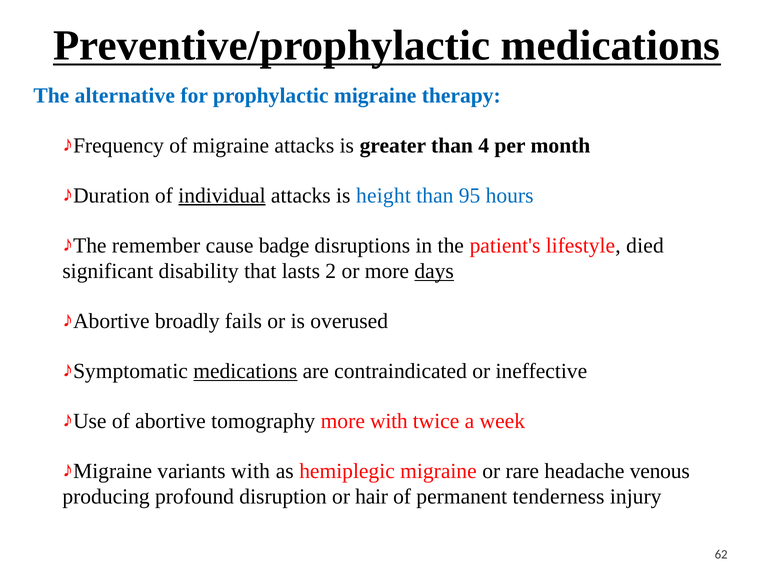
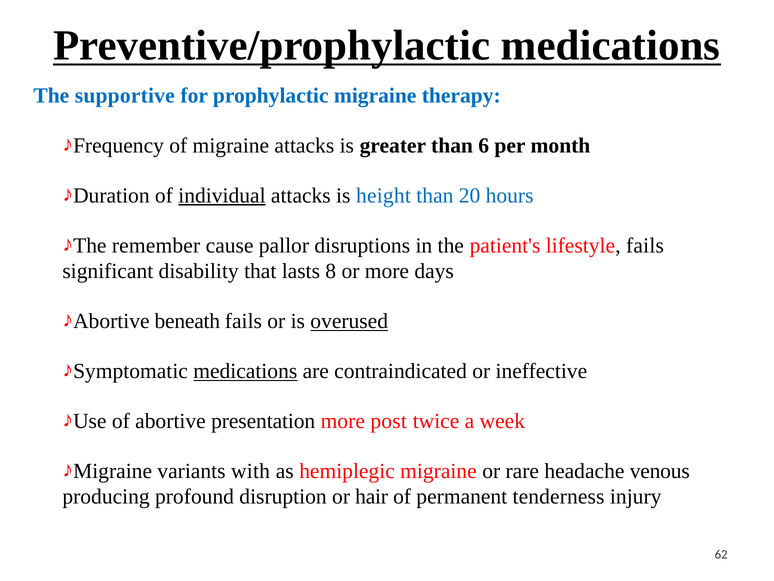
alternative: alternative -> supportive
4: 4 -> 6
95: 95 -> 20
badge: badge -> pallor
lifestyle died: died -> fails
2: 2 -> 8
days underline: present -> none
broadly: broadly -> beneath
overused underline: none -> present
tomography: tomography -> presentation
more with: with -> post
